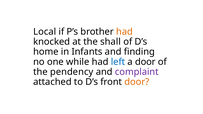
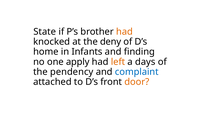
Local: Local -> State
shall: shall -> deny
while: while -> apply
left colour: blue -> orange
a door: door -> days
complaint colour: purple -> blue
